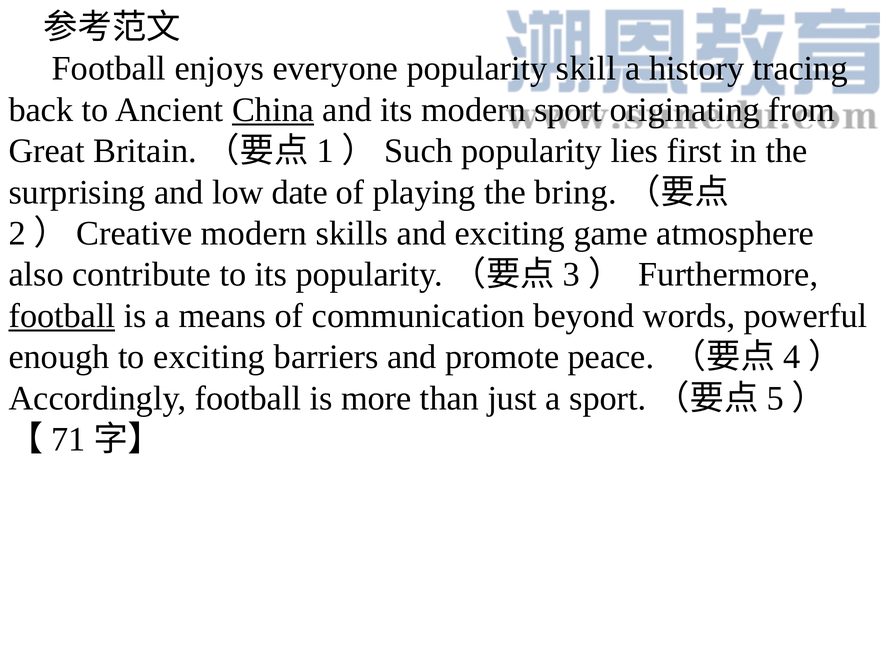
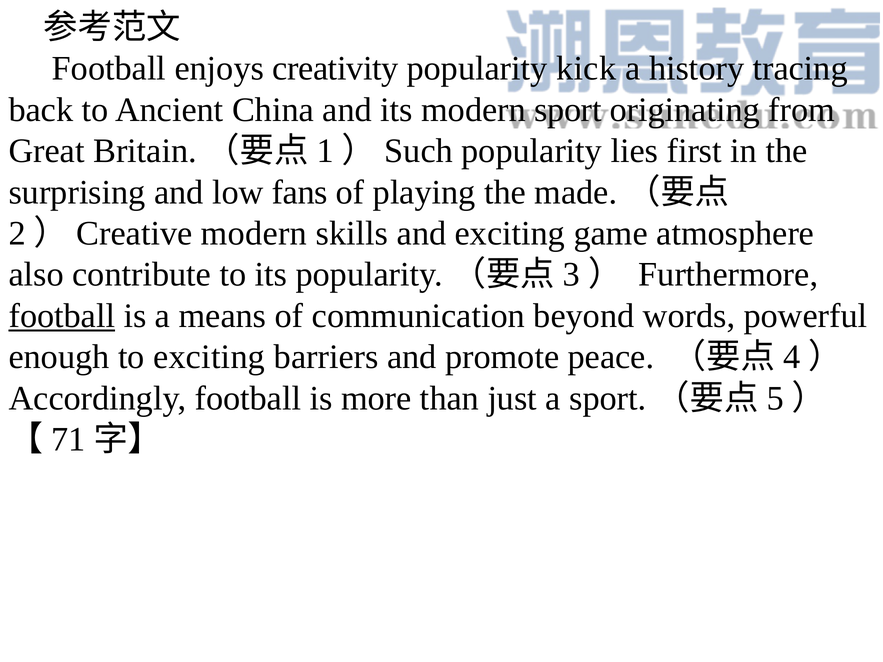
everyone: everyone -> creativity
skill: skill -> kick
China underline: present -> none
date: date -> fans
bring: bring -> made
